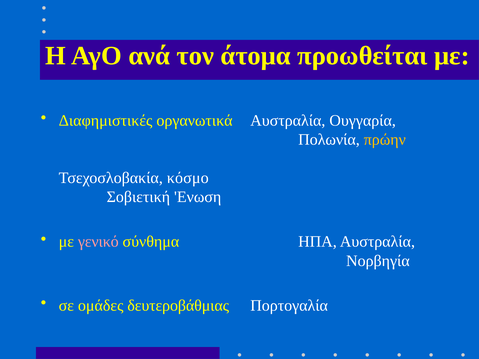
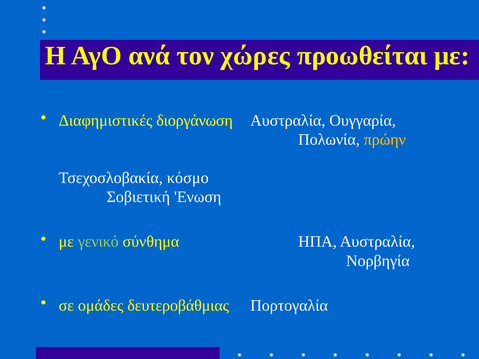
άτομα: άτομα -> χώρες
οργανωτικά: οργανωτικά -> διοργάνωση
γενικό colour: pink -> light green
